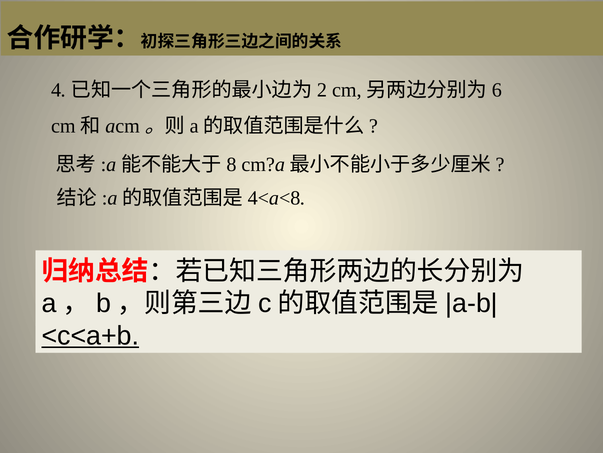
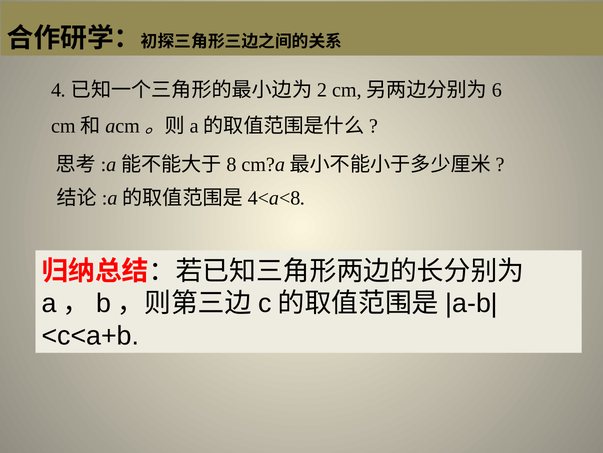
<c<a+b underline: present -> none
